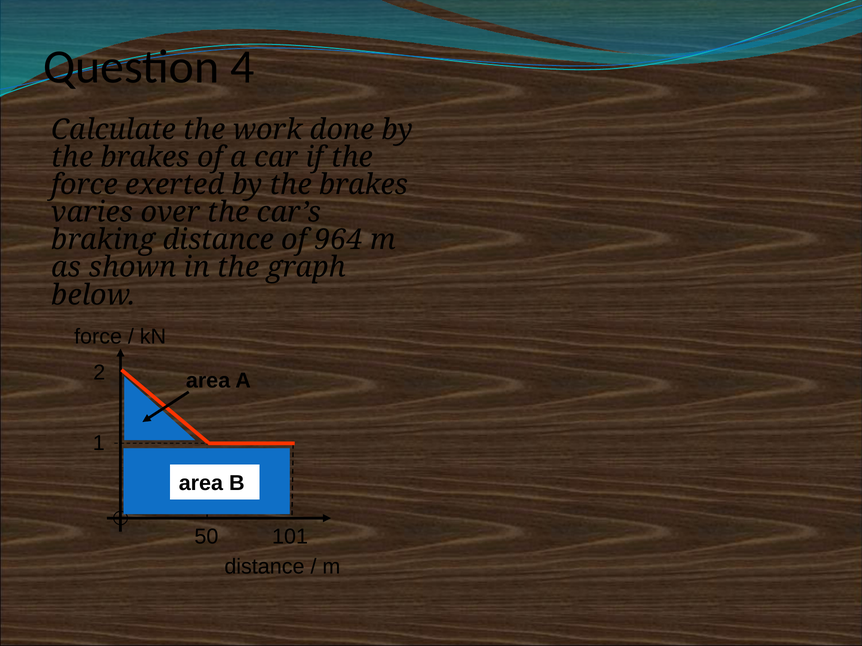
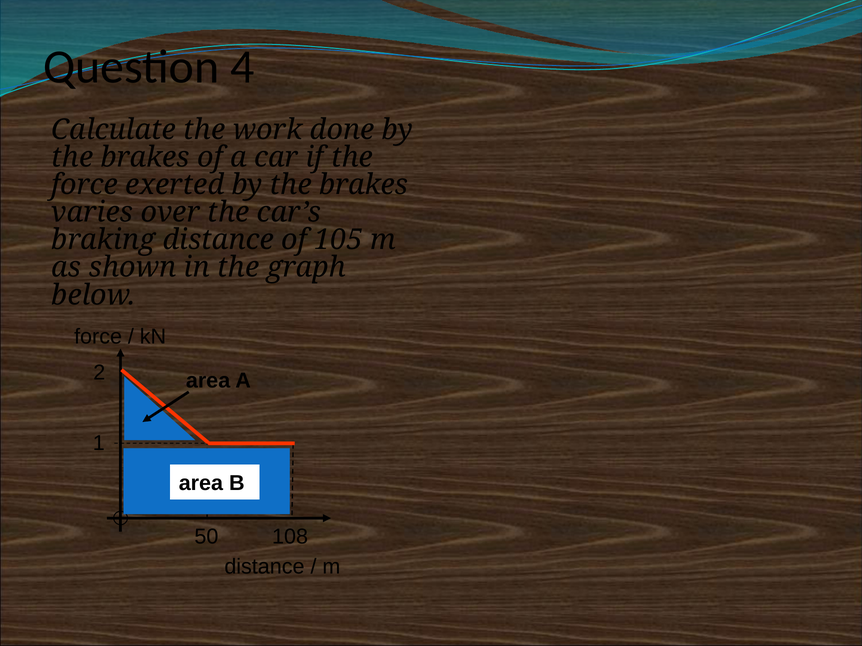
964: 964 -> 105
101: 101 -> 108
